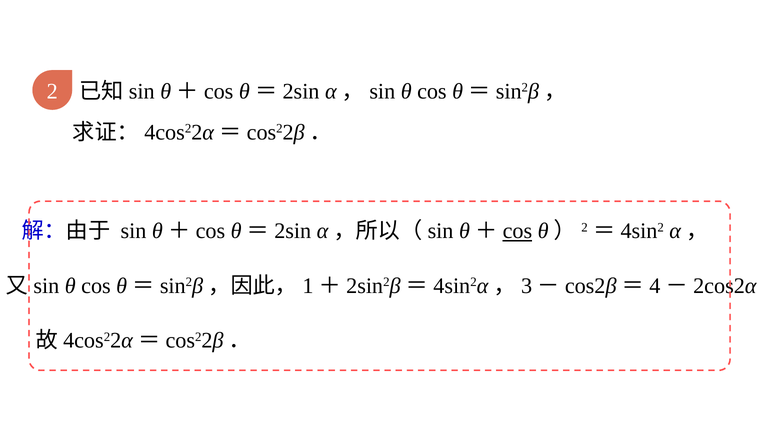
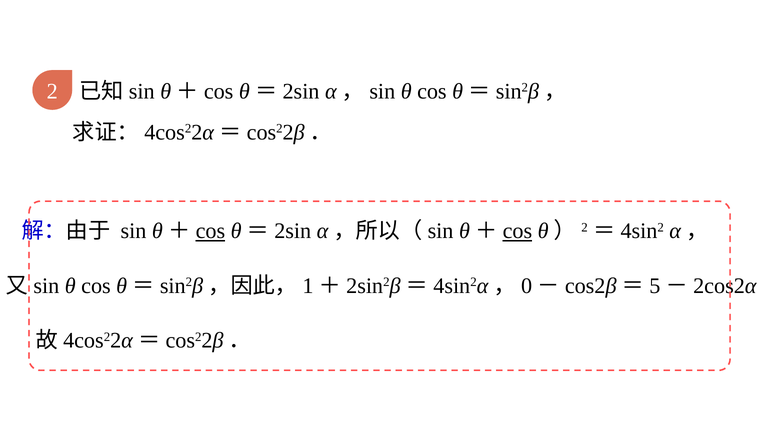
cos at (210, 231) underline: none -> present
3: 3 -> 0
4: 4 -> 5
